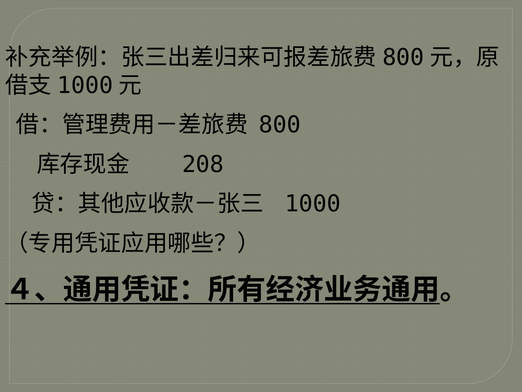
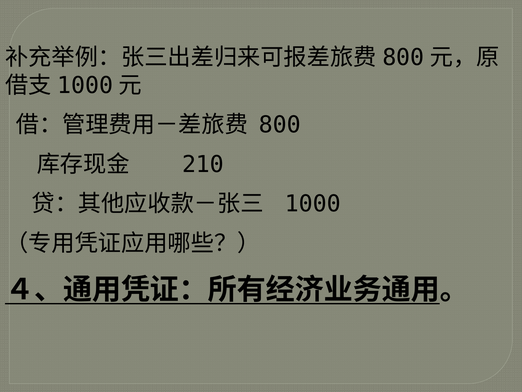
208: 208 -> 210
